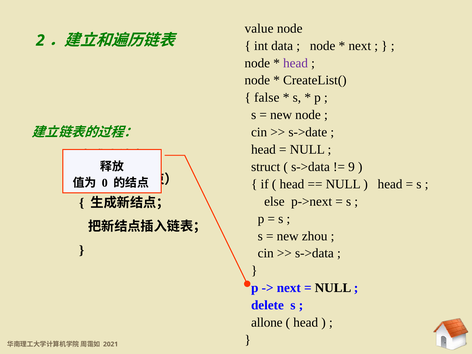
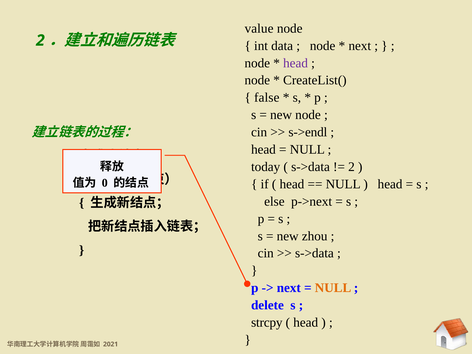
s->date: s->date -> s->endl
struct: struct -> today
9 at (352, 167): 9 -> 2
NULL at (333, 288) colour: black -> orange
allone: allone -> strcpy
